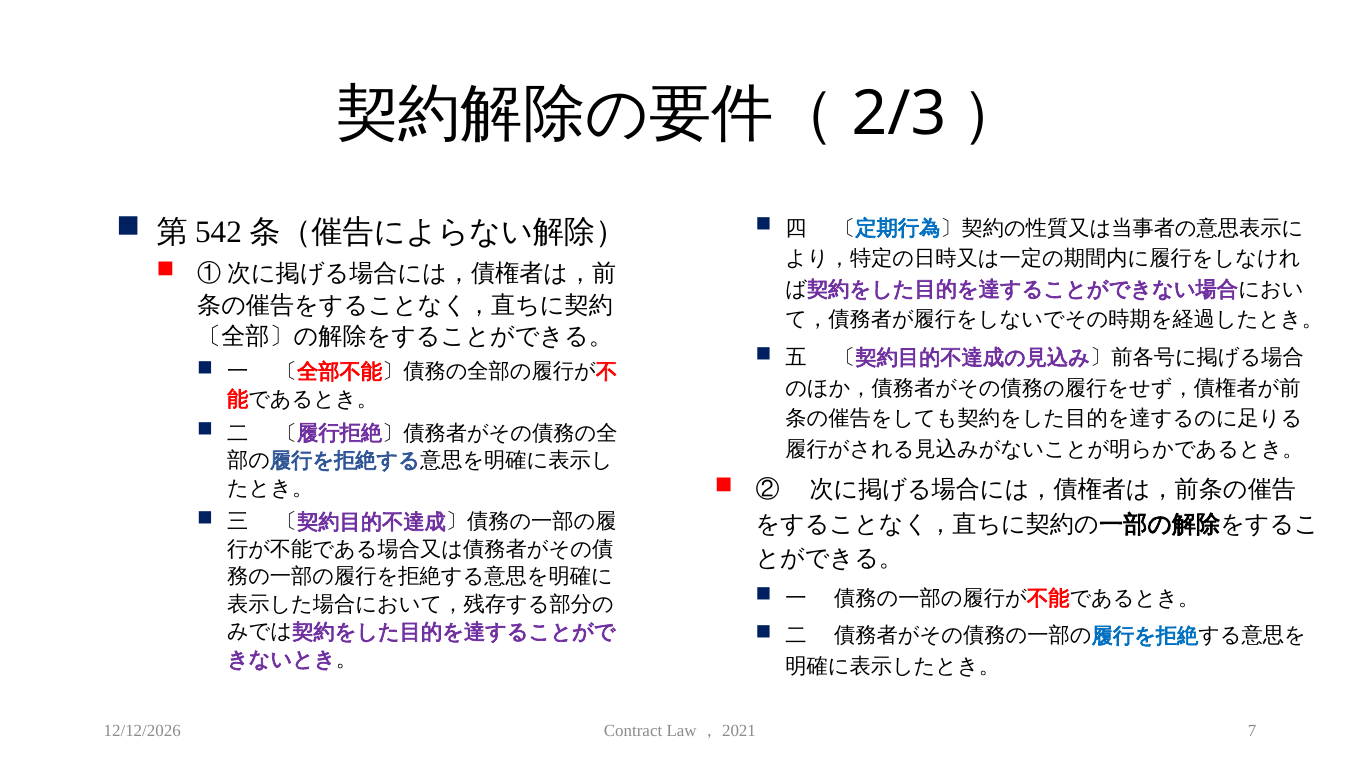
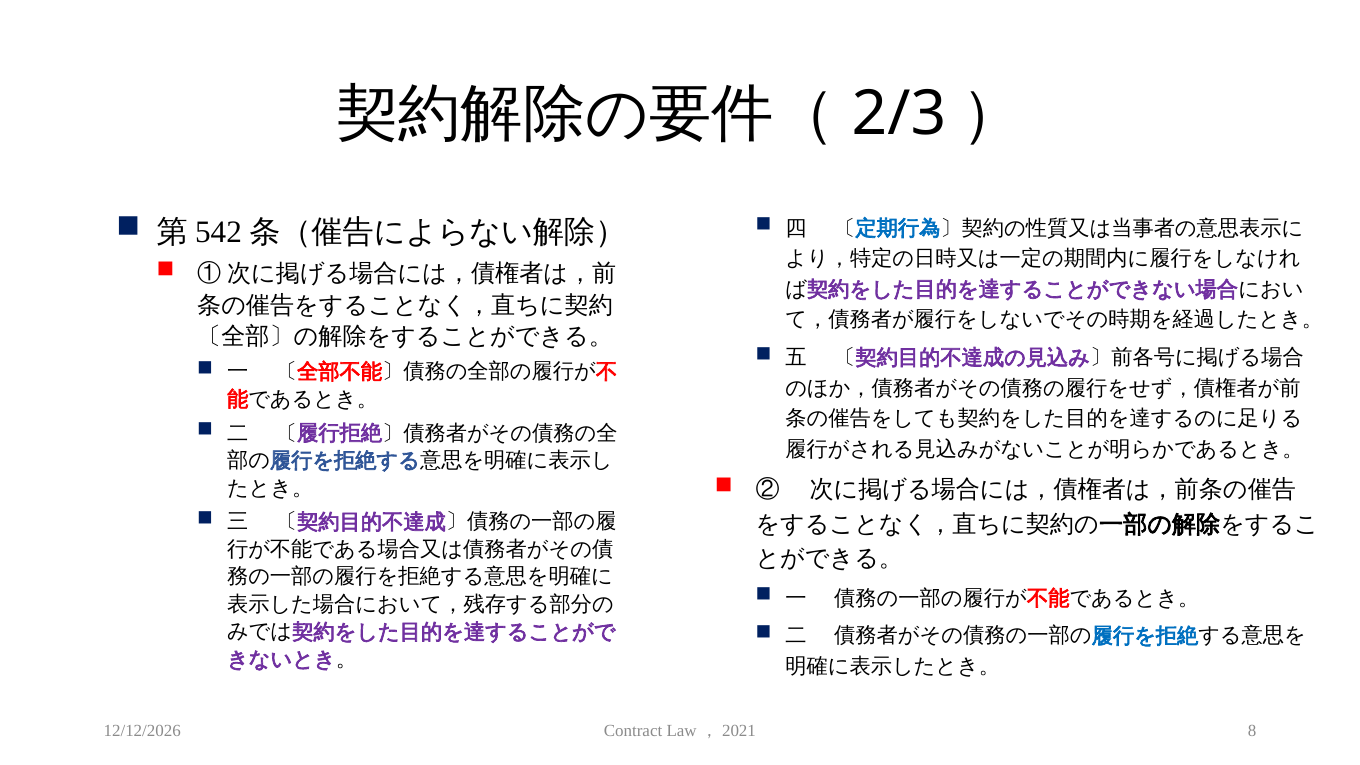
7: 7 -> 8
